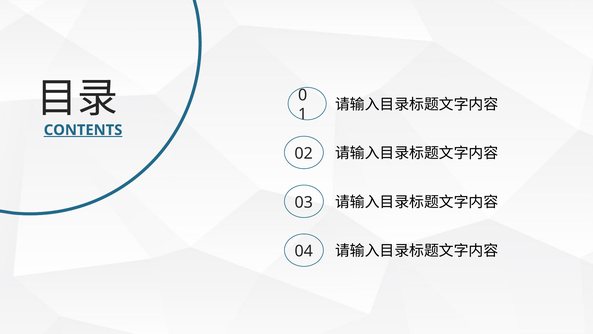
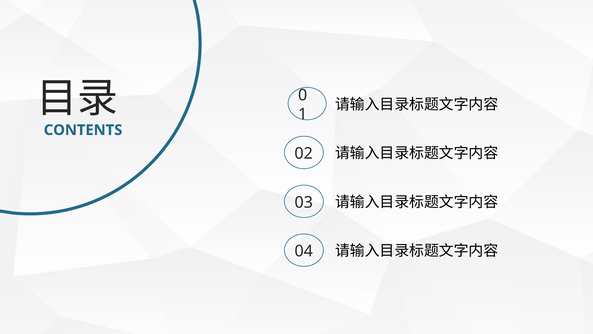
CONTENTS underline: present -> none
